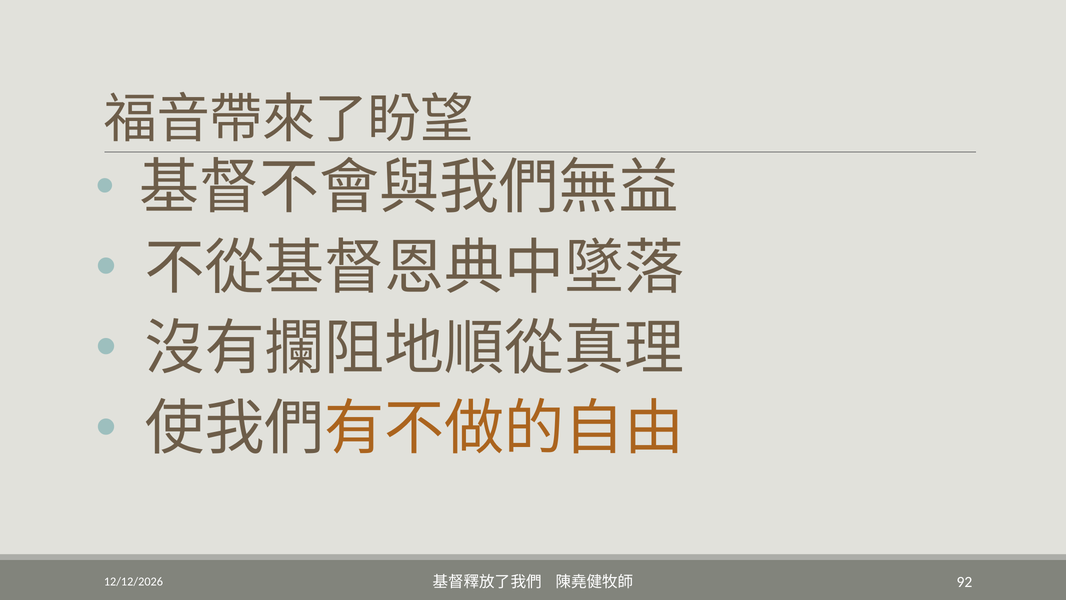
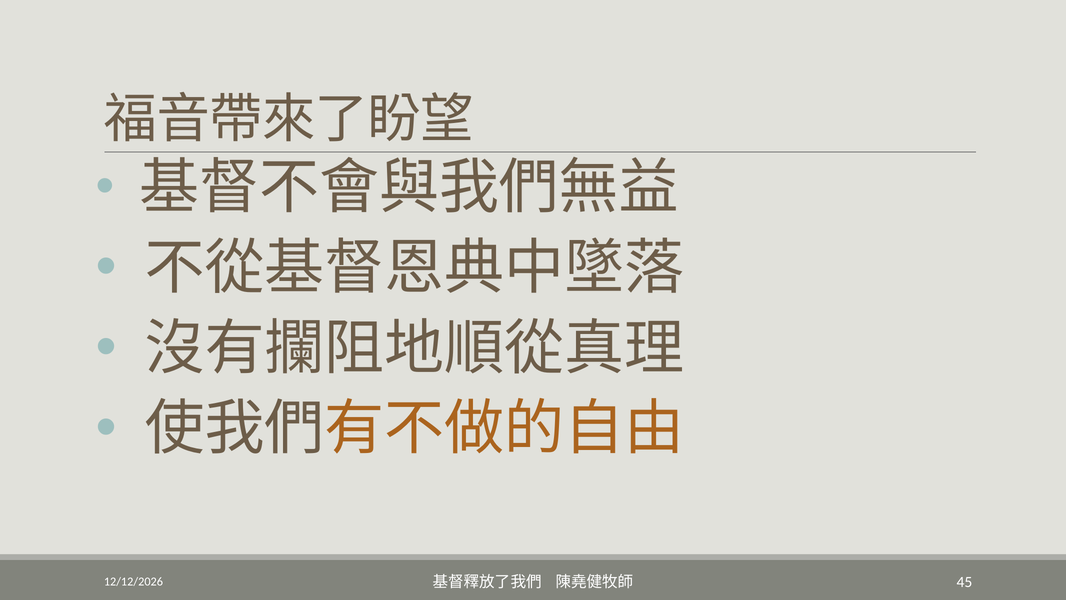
92: 92 -> 45
